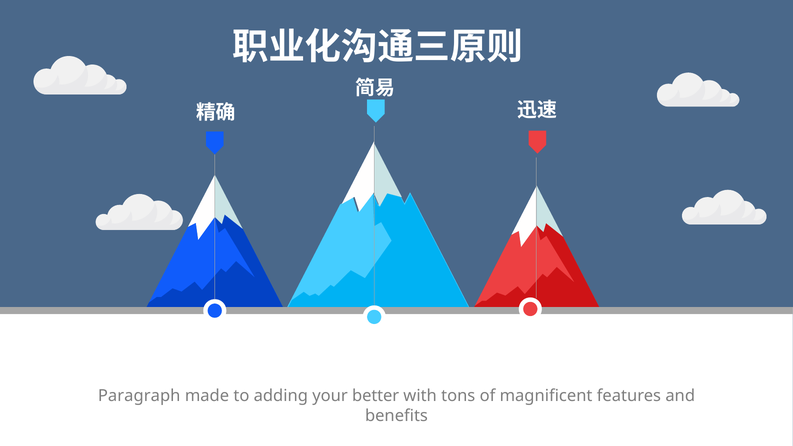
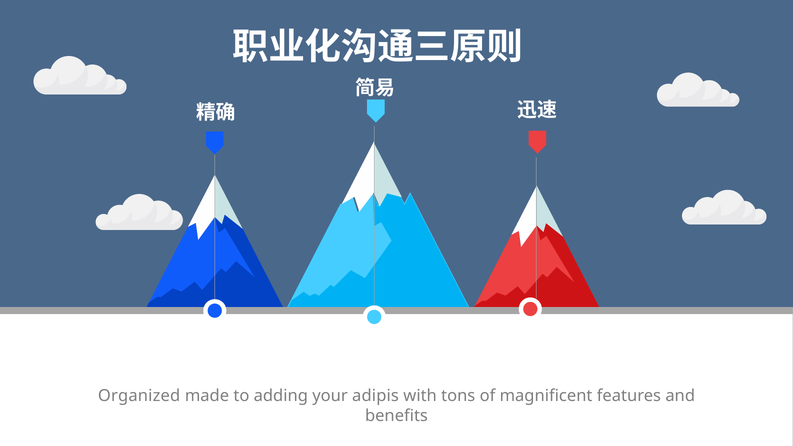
Paragraph: Paragraph -> Organized
better: better -> adipis
